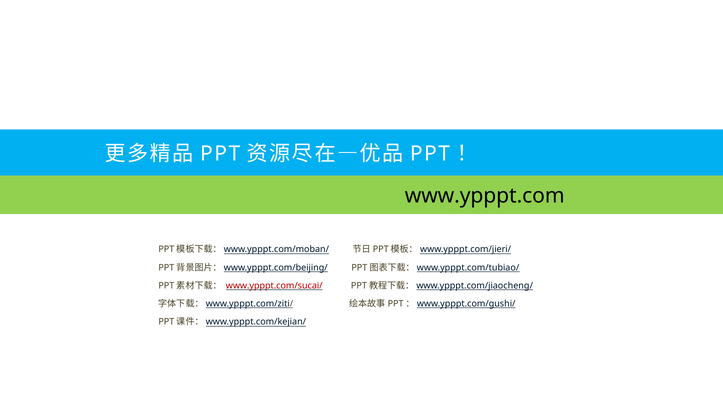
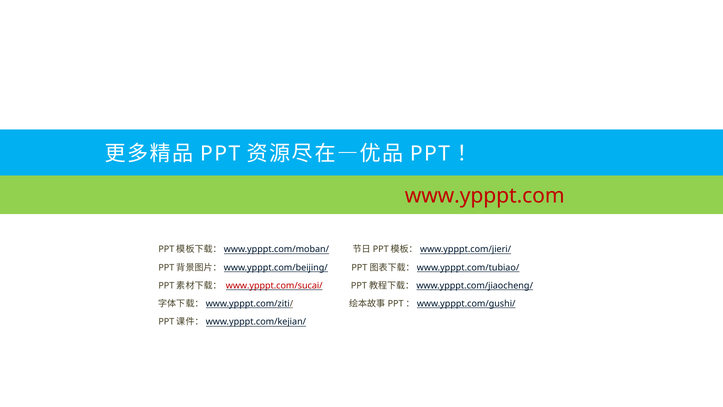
www.ypppt.com colour: black -> red
